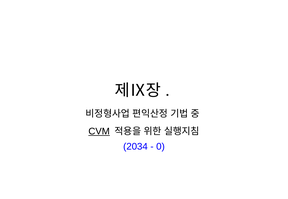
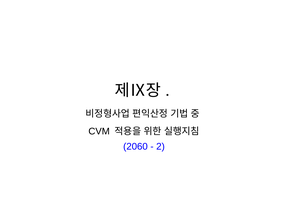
CVM underline: present -> none
2034: 2034 -> 2060
0: 0 -> 2
